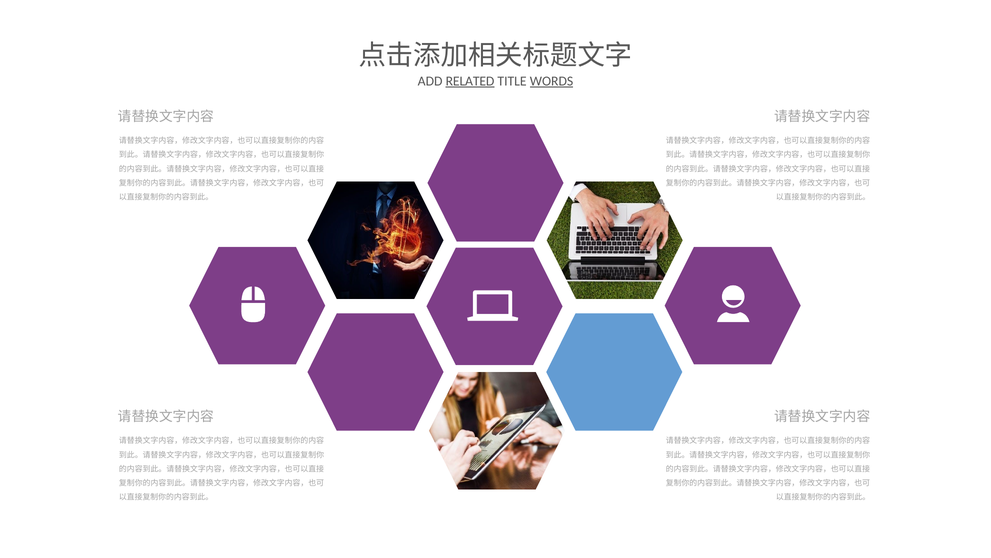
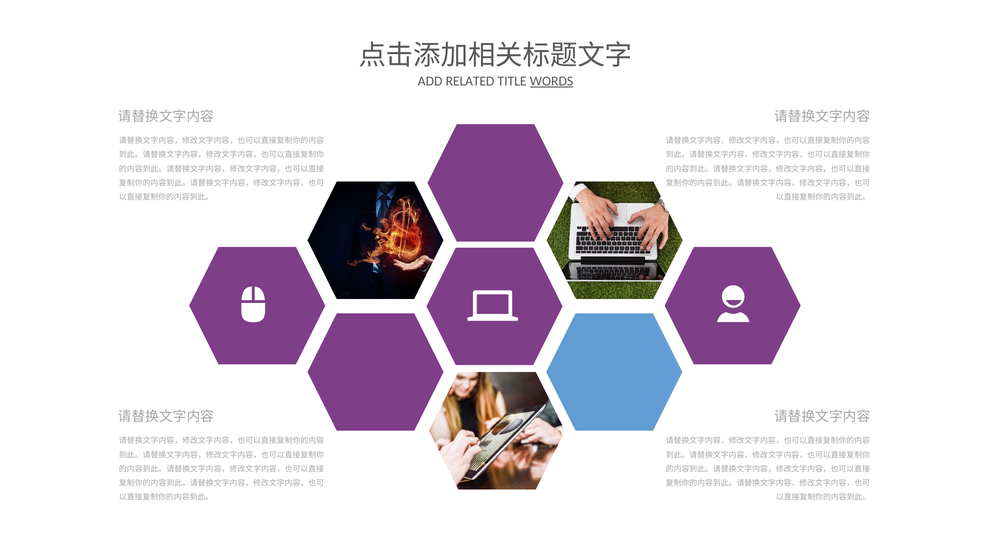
RELATED underline: present -> none
